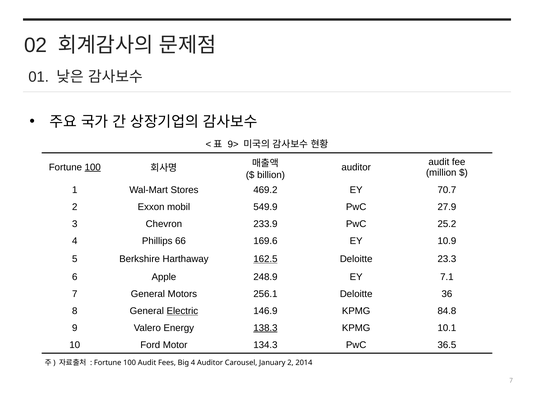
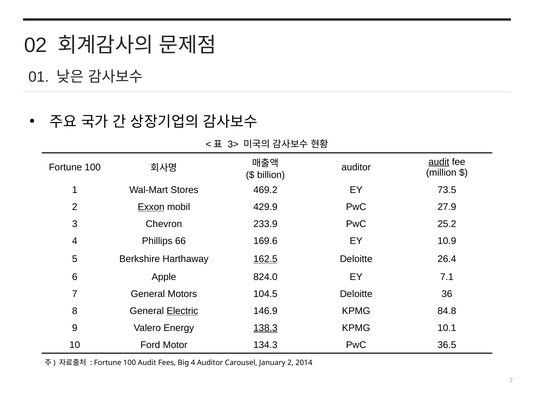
9>: 9> -> 3>
audit at (439, 162) underline: none -> present
100 at (93, 167) underline: present -> none
70.7: 70.7 -> 73.5
Exxon underline: none -> present
549.9: 549.9 -> 429.9
23.3: 23.3 -> 26.4
248.9: 248.9 -> 824.0
256.1: 256.1 -> 104.5
